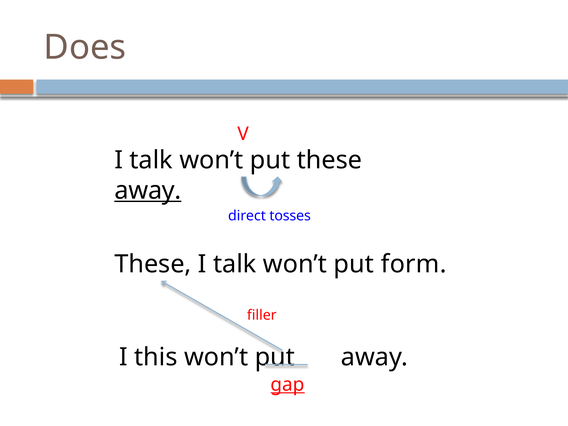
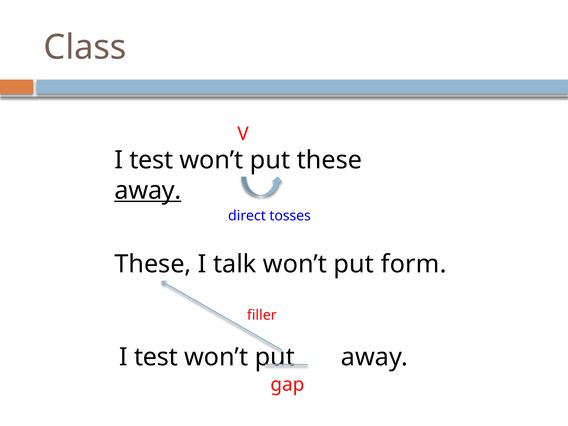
Does: Does -> Class
talk at (151, 160): talk -> test
this at (156, 357): this -> test
gap underline: present -> none
